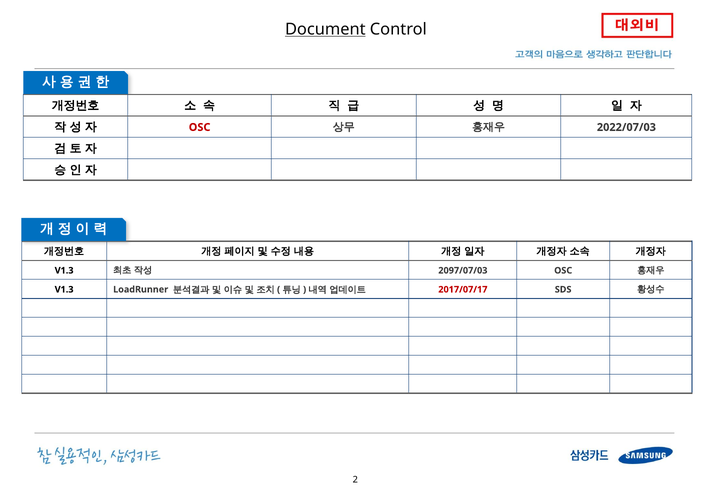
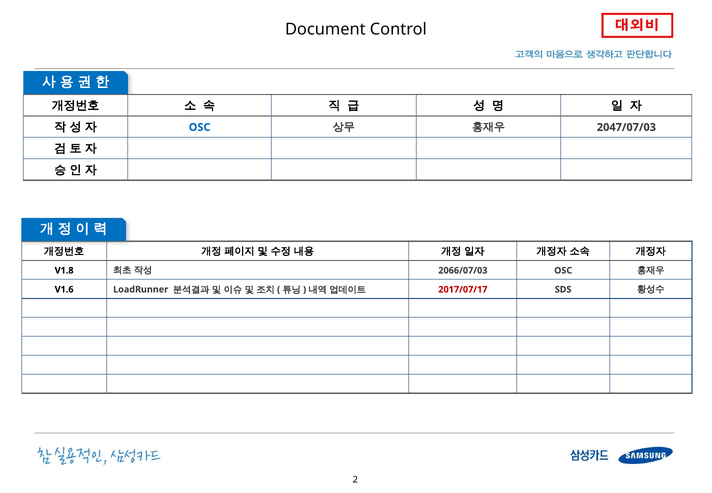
Document underline: present -> none
OSC at (200, 127) colour: red -> blue
2022/07/03: 2022/07/03 -> 2047/07/03
V1.3 at (64, 270): V1.3 -> V1.8
2097/07/03: 2097/07/03 -> 2066/07/03
V1.3 at (64, 289): V1.3 -> V1.6
